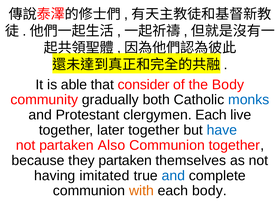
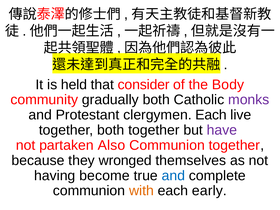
able: able -> held
monks colour: blue -> purple
together later: later -> both
have colour: blue -> purple
they partaken: partaken -> wronged
imitated: imitated -> become
each body: body -> early
